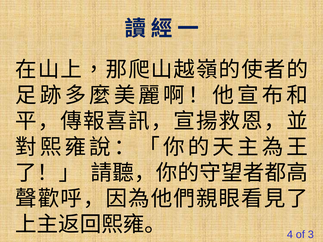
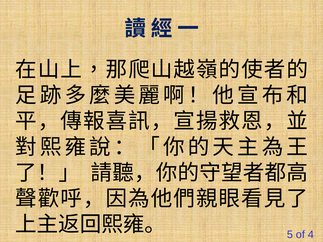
4: 4 -> 5
3: 3 -> 4
